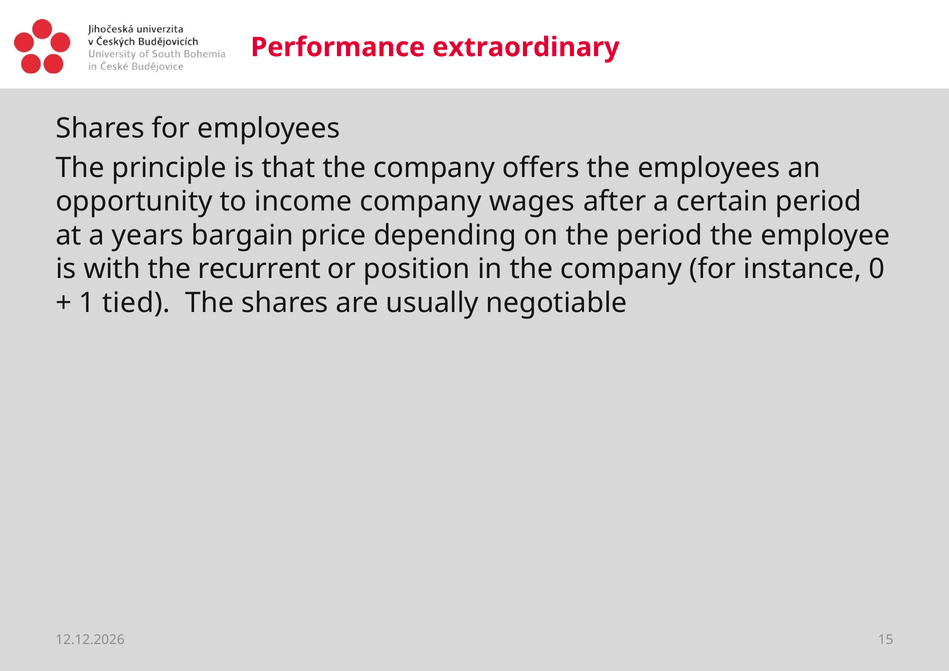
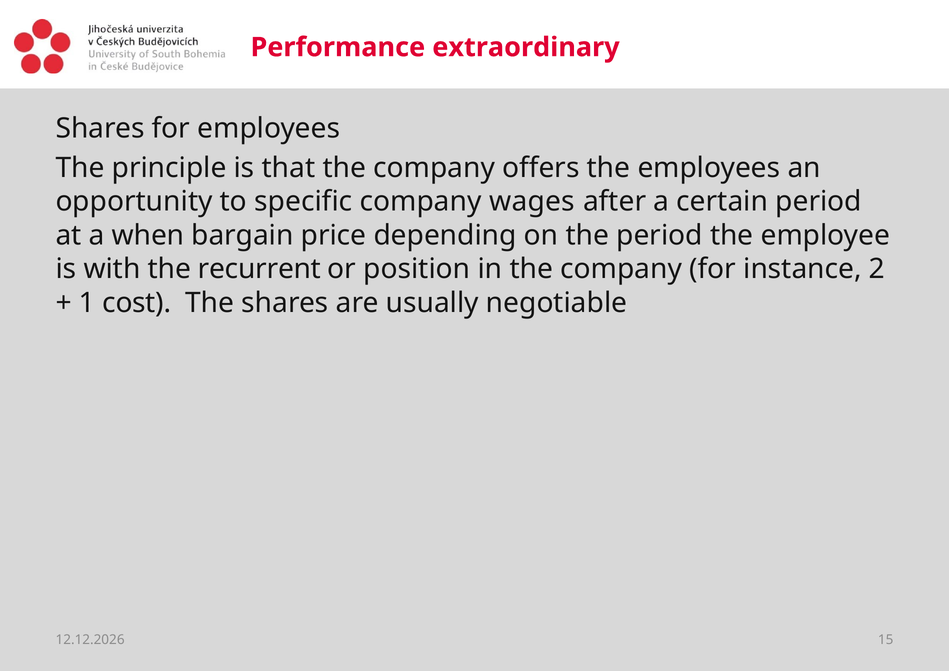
income: income -> specific
years: years -> when
0: 0 -> 2
tied: tied -> cost
